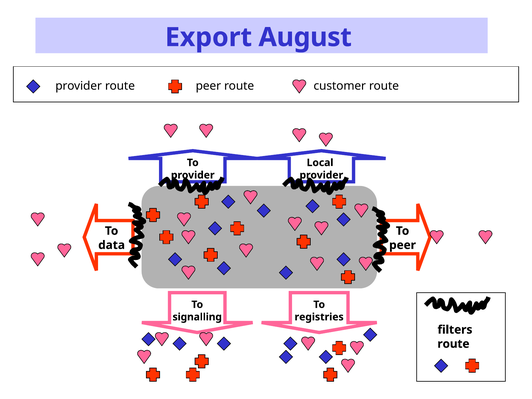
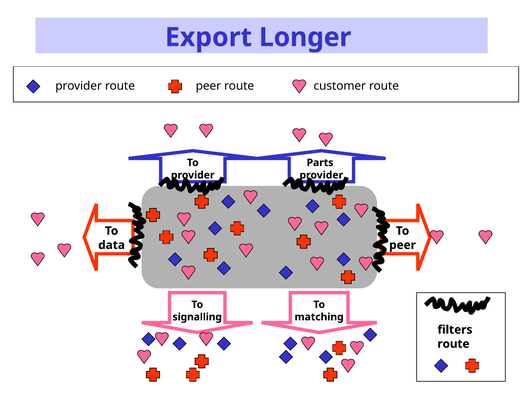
August: August -> Longer
Local: Local -> Parts
registries: registries -> matching
